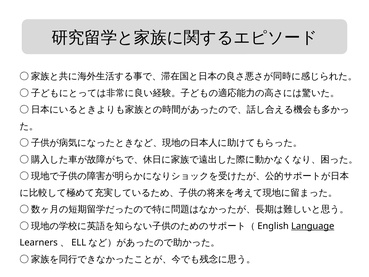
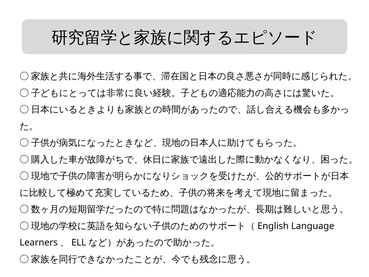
Language underline: present -> none
